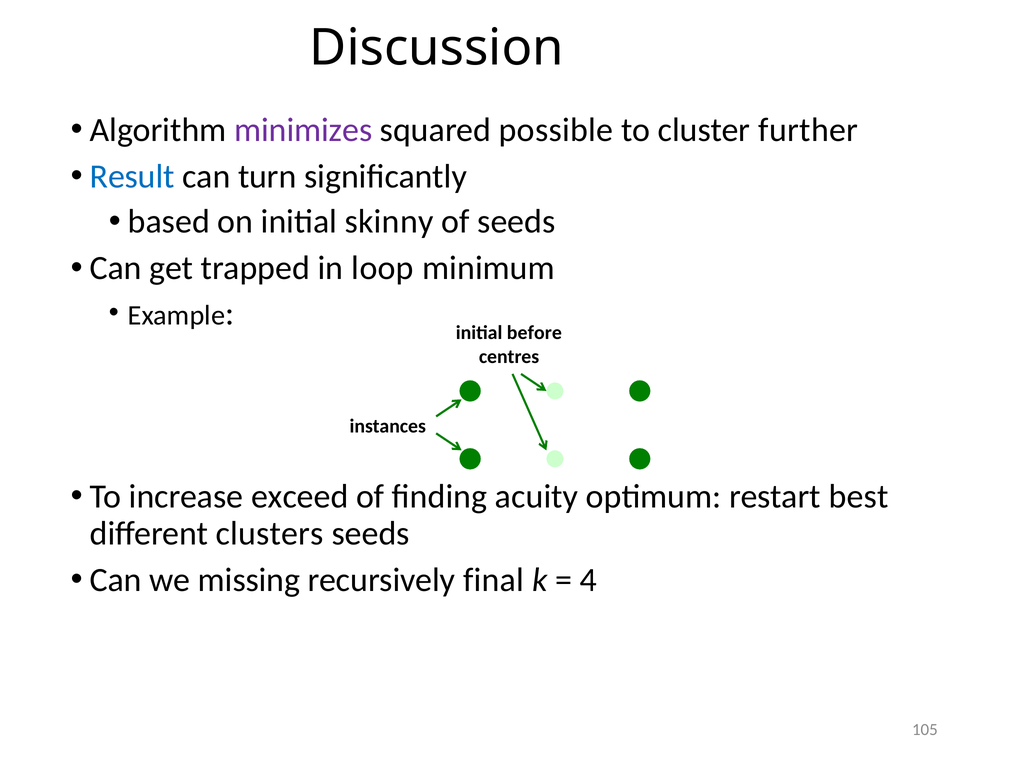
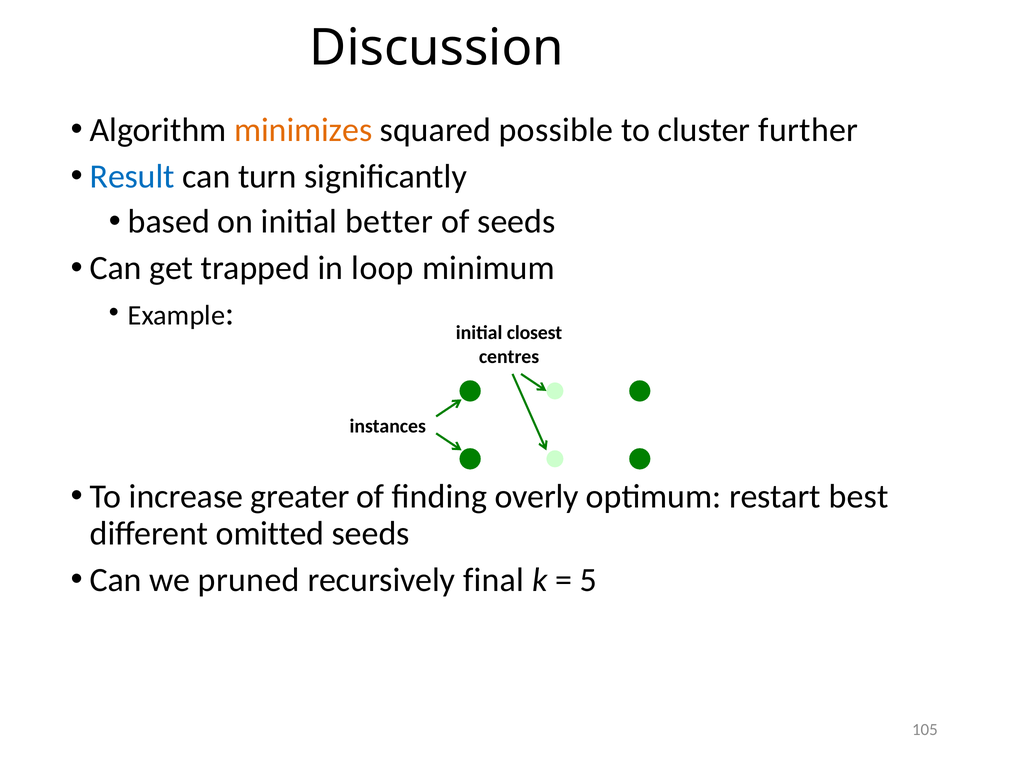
minimizes colour: purple -> orange
skinny: skinny -> better
before: before -> closest
exceed: exceed -> greater
acuity: acuity -> overly
clusters: clusters -> omitted
missing: missing -> pruned
4: 4 -> 5
